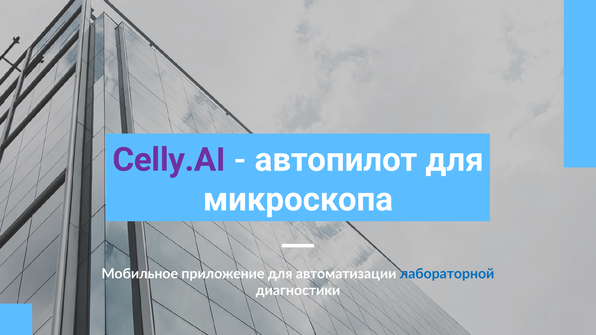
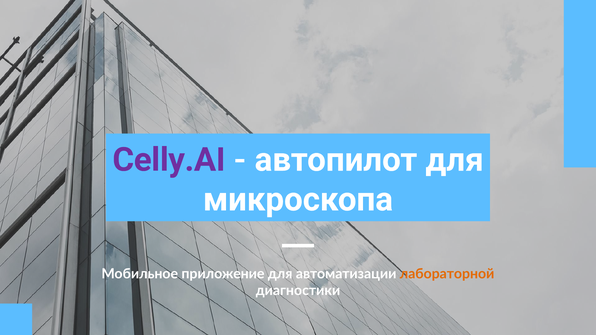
лабораторной colour: blue -> orange
